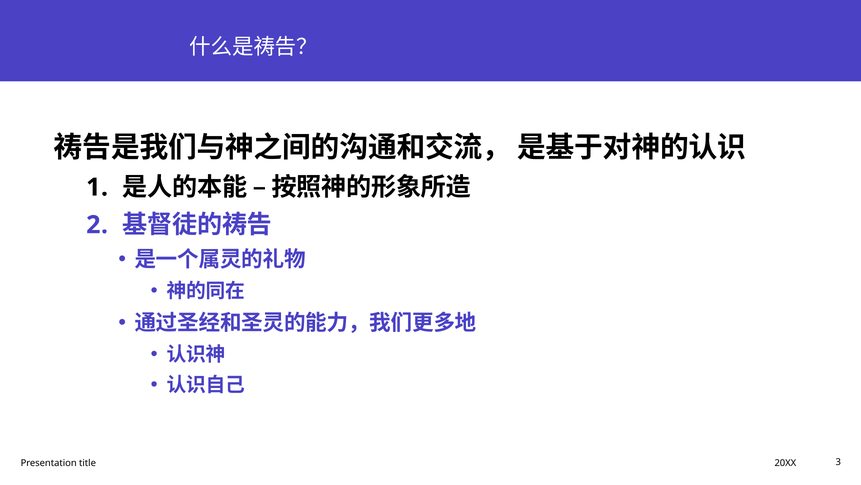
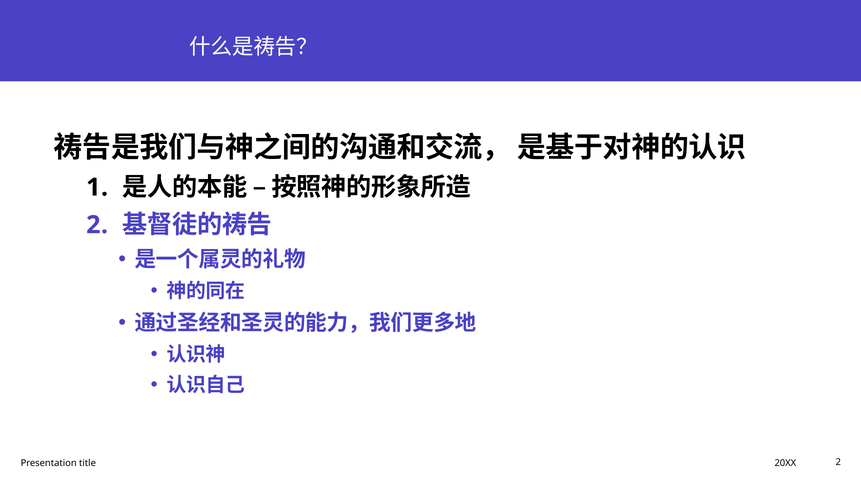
20XX 3: 3 -> 2
